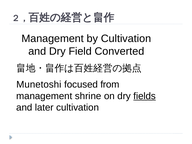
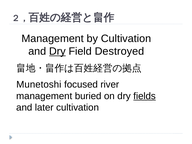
Dry at (57, 51) underline: none -> present
Converted: Converted -> Destroyed
from: from -> river
shrine: shrine -> buried
